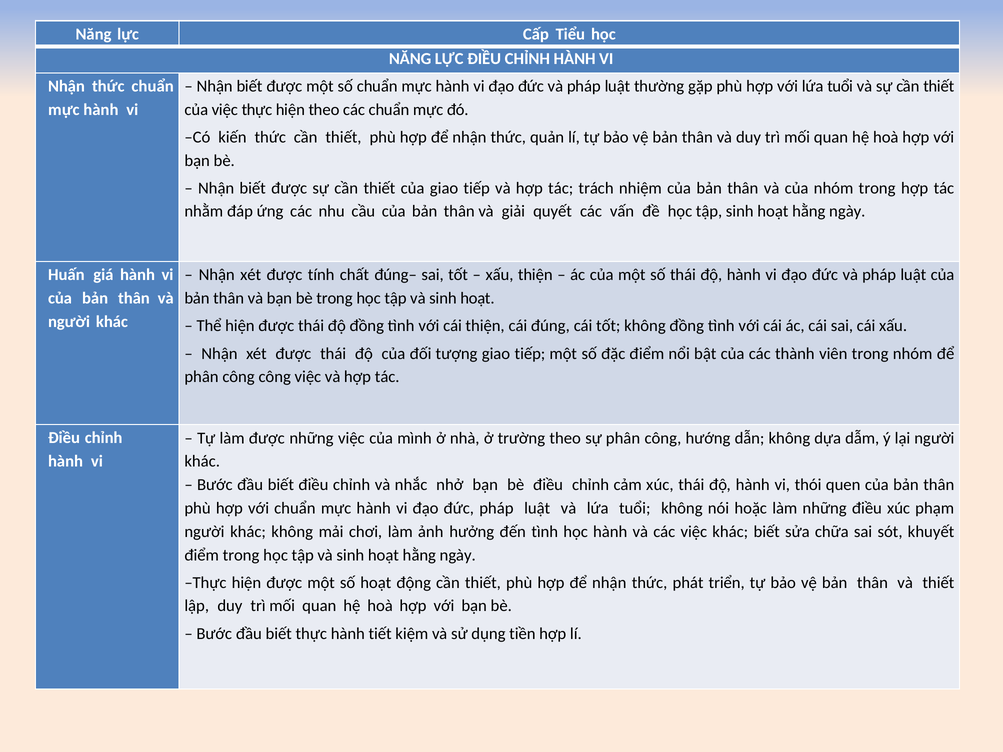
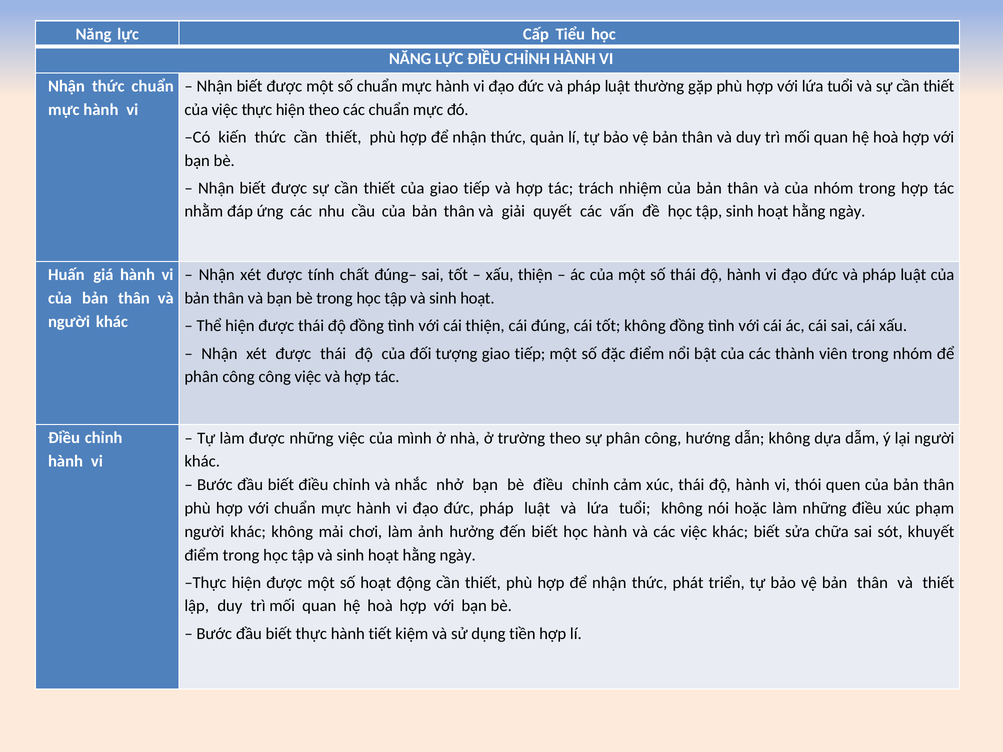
đến tình: tình -> biết
